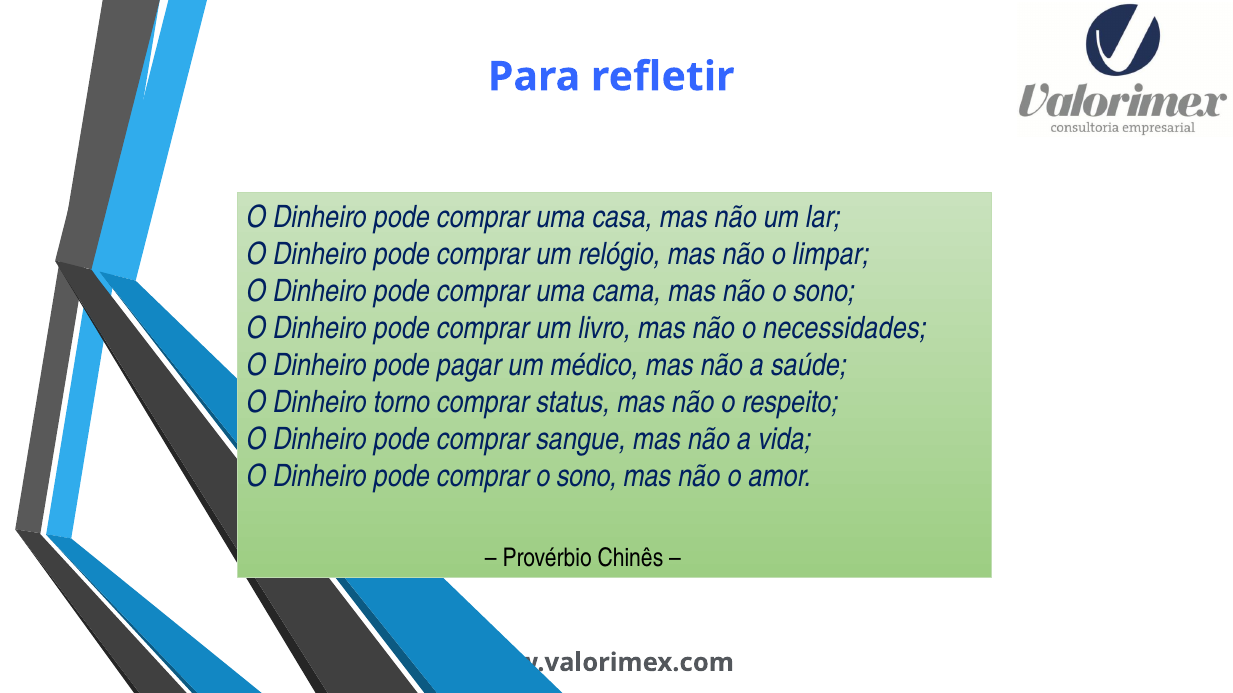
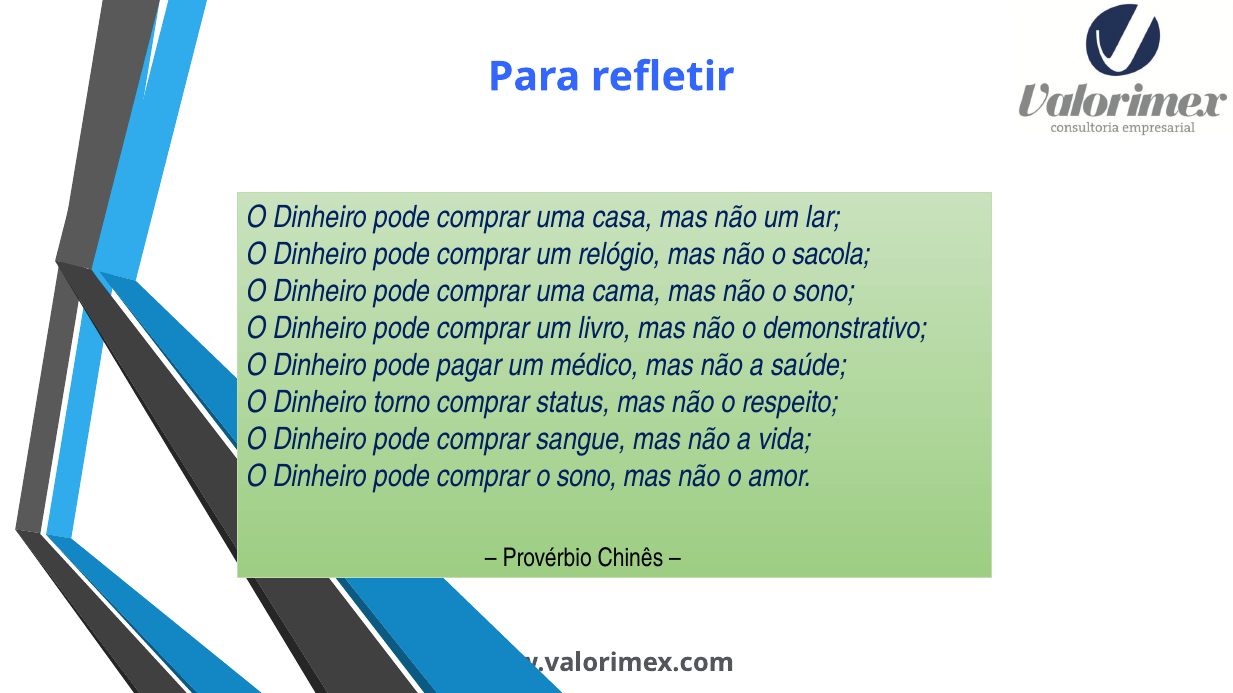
limpar: limpar -> sacola
necessidades: necessidades -> demonstrativo
